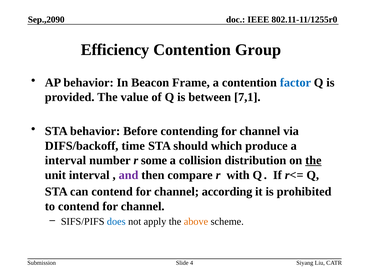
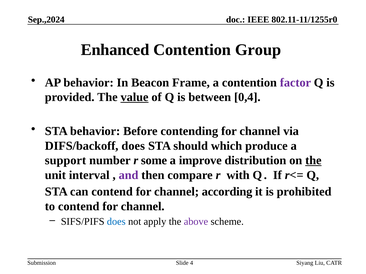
Sep.,2090: Sep.,2090 -> Sep.,2024
Efficiency: Efficiency -> Enhanced
factor colour: blue -> purple
value underline: none -> present
7,1: 7,1 -> 0,4
DIFS/backoff time: time -> does
interval at (66, 161): interval -> support
collision: collision -> improve
above colour: orange -> purple
